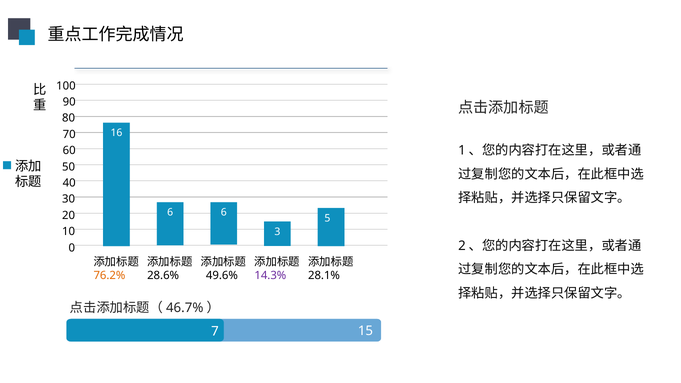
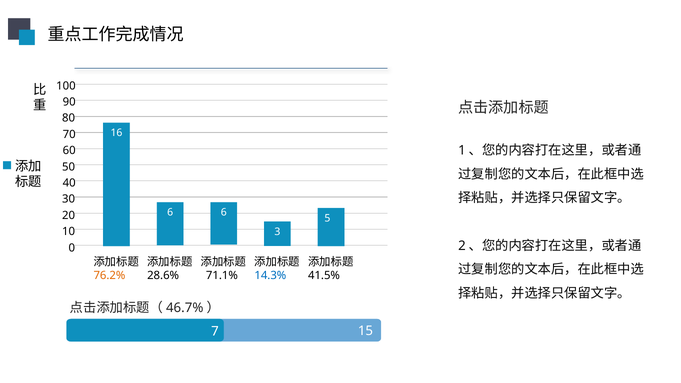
49.6%: 49.6% -> 71.1%
14.3% colour: purple -> blue
28.1%: 28.1% -> 41.5%
